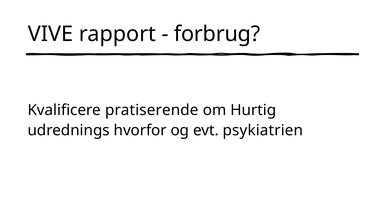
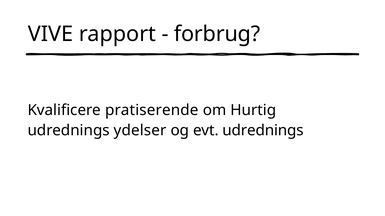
hvorfor: hvorfor -> ydelser
evt psykiatrien: psykiatrien -> udrednings
